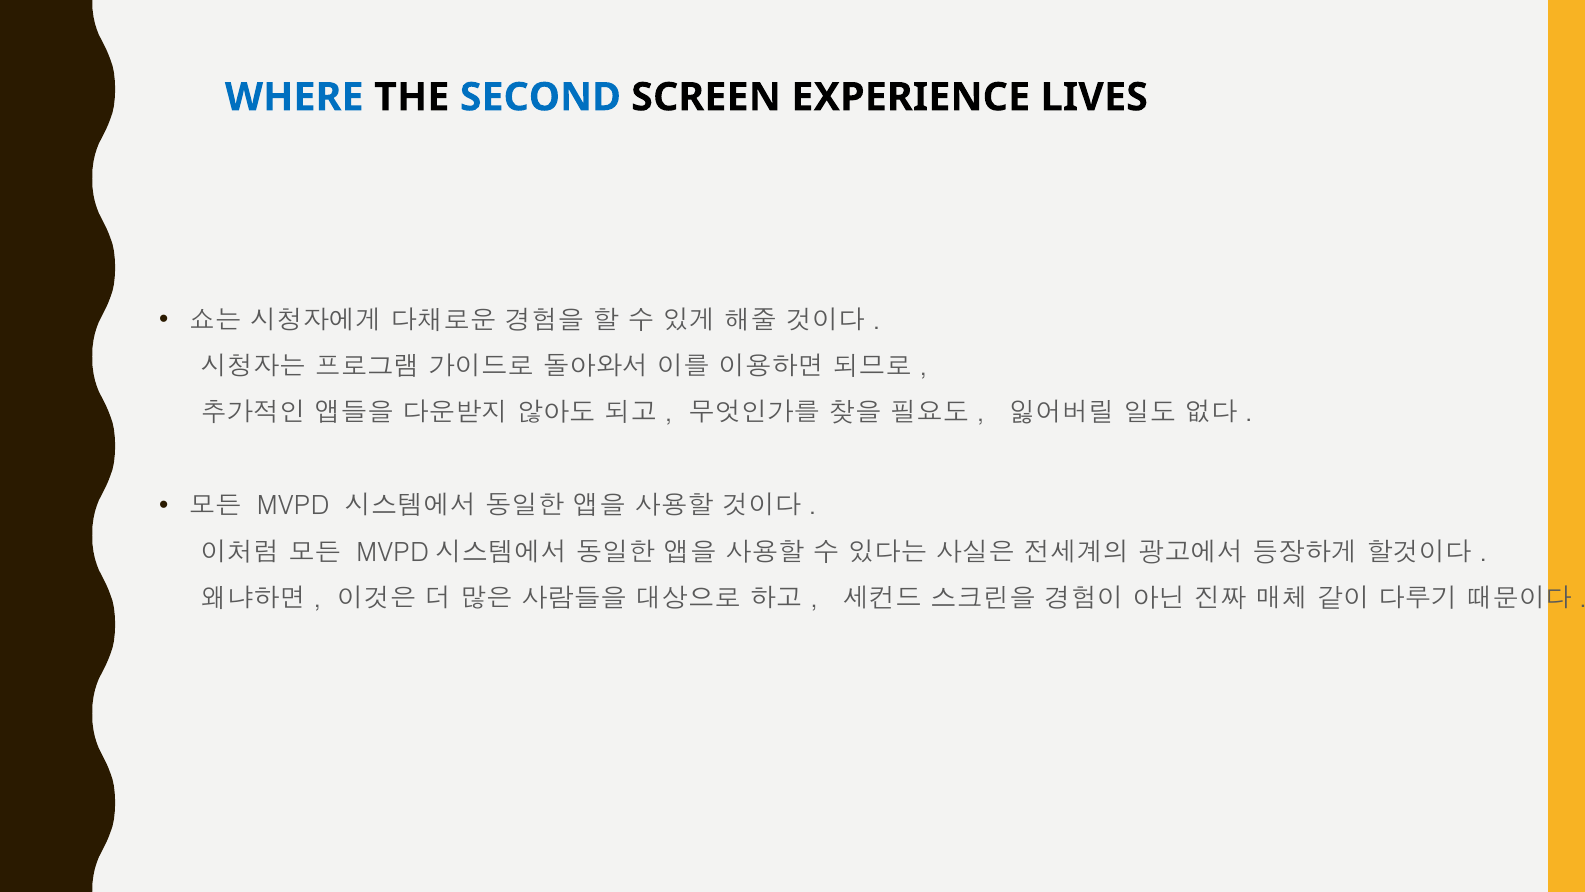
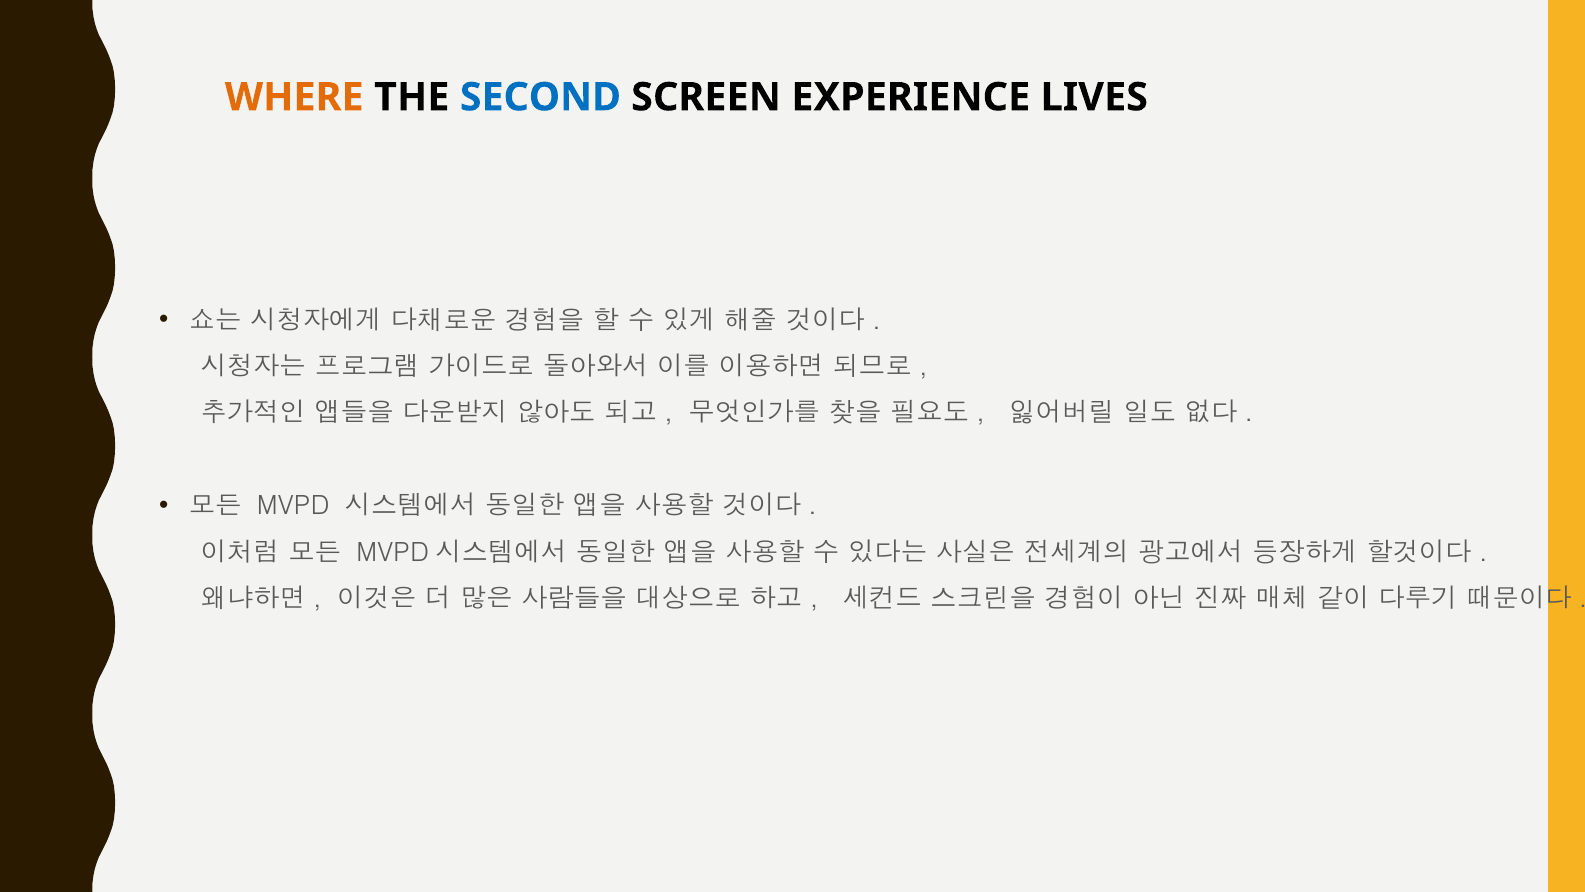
WHERE colour: blue -> orange
